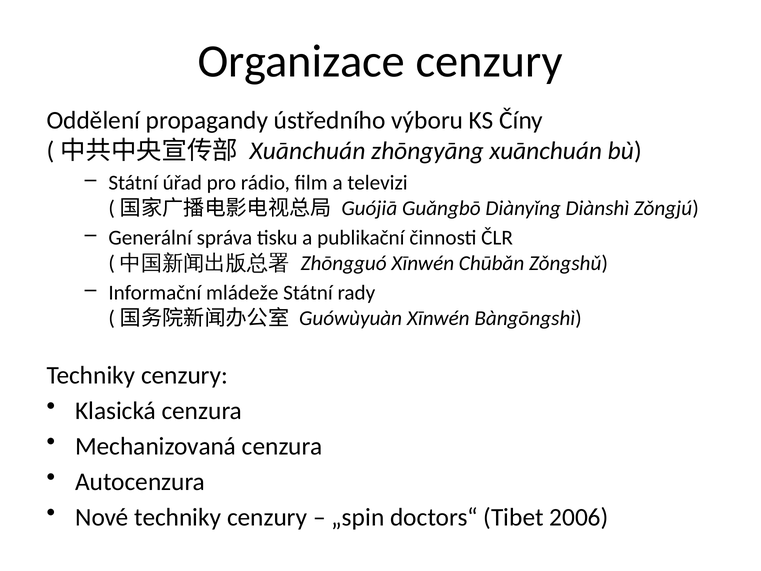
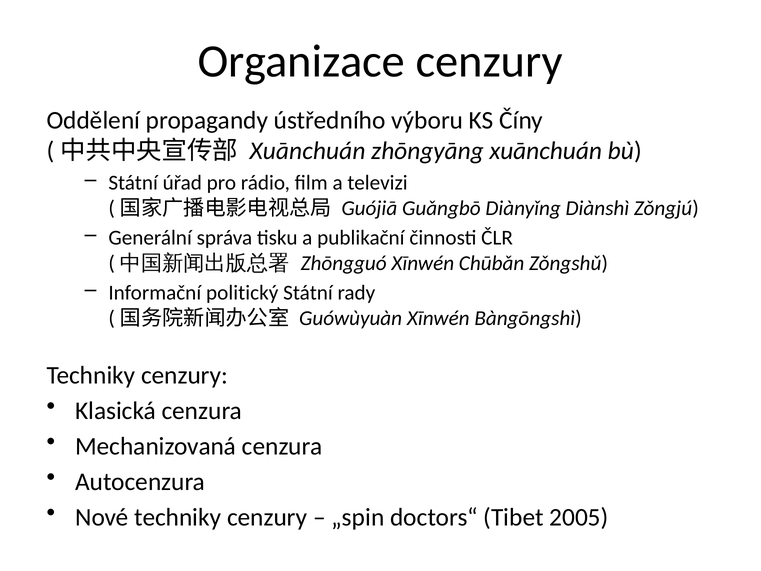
mládeže: mládeže -> politický
2006: 2006 -> 2005
